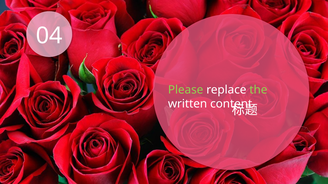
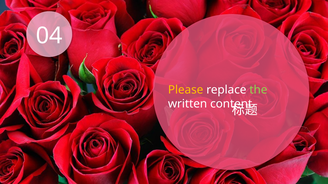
Please colour: light green -> yellow
